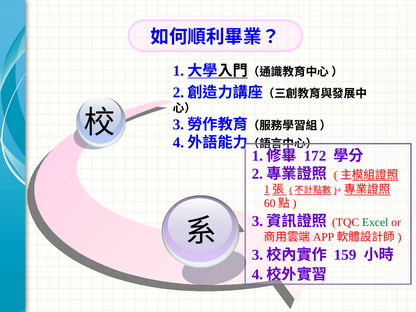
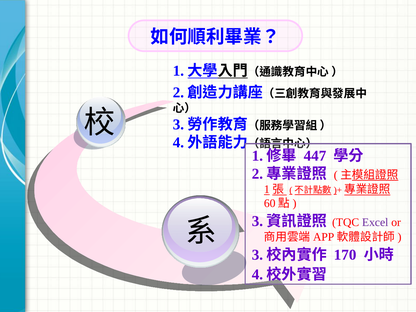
172: 172 -> 447
Excel colour: green -> purple
159: 159 -> 170
